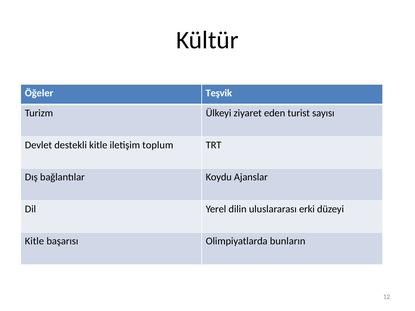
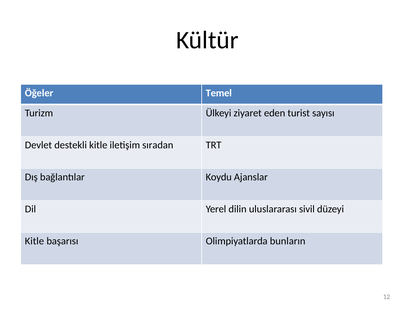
Teşvik: Teşvik -> Temel
toplum: toplum -> sıradan
erki: erki -> sivil
